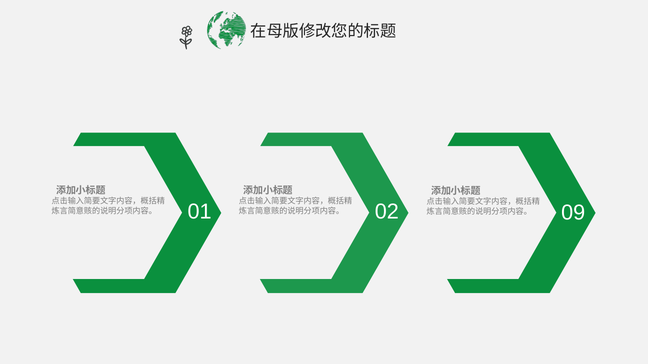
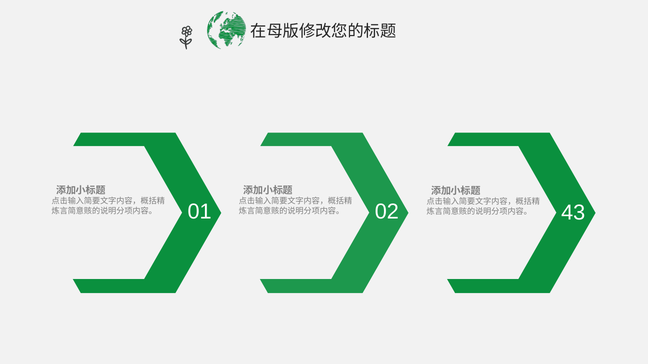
09: 09 -> 43
